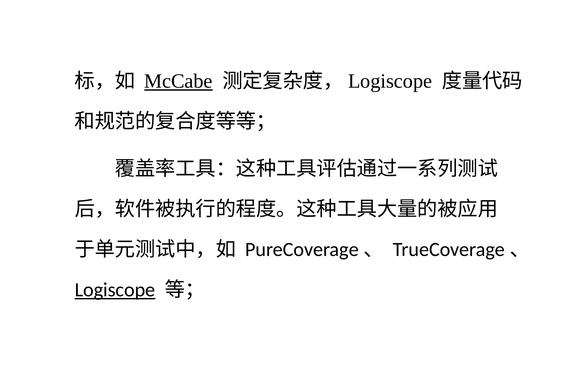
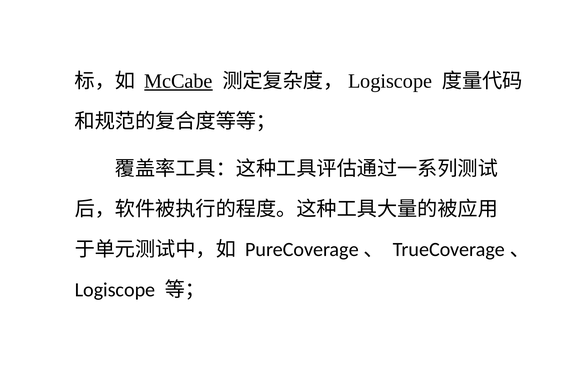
Logiscope underline: present -> none
